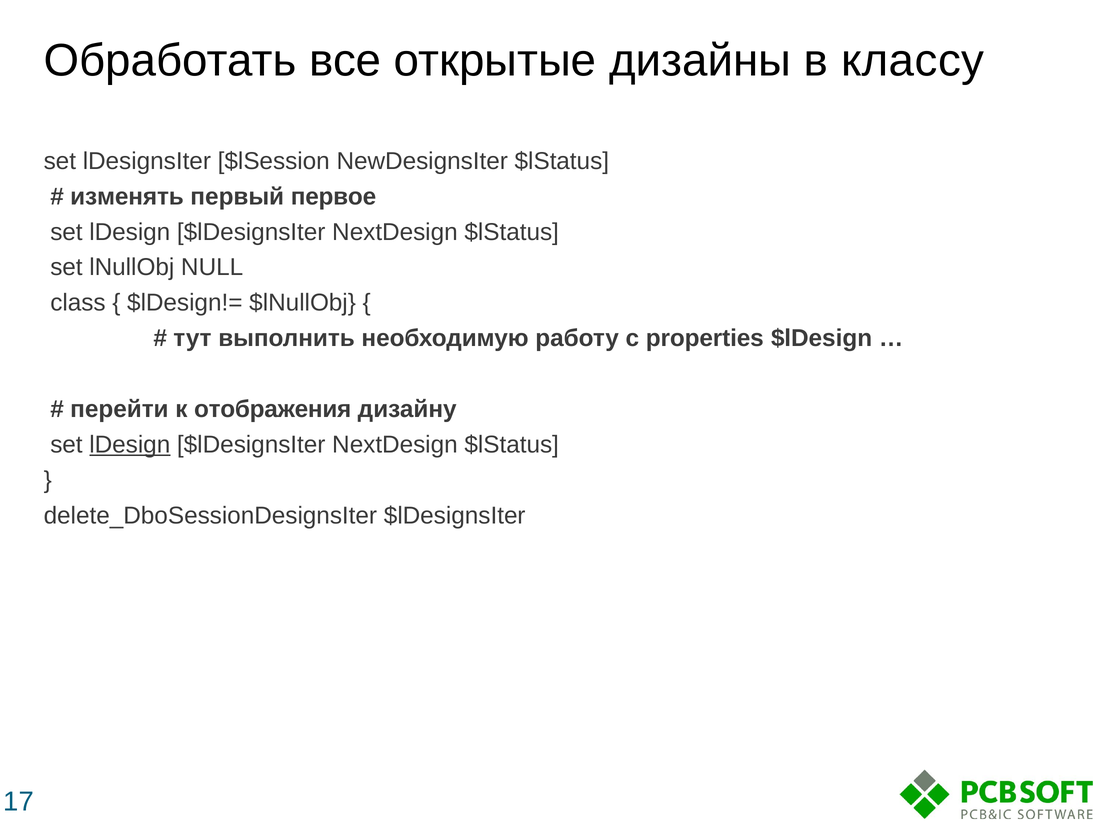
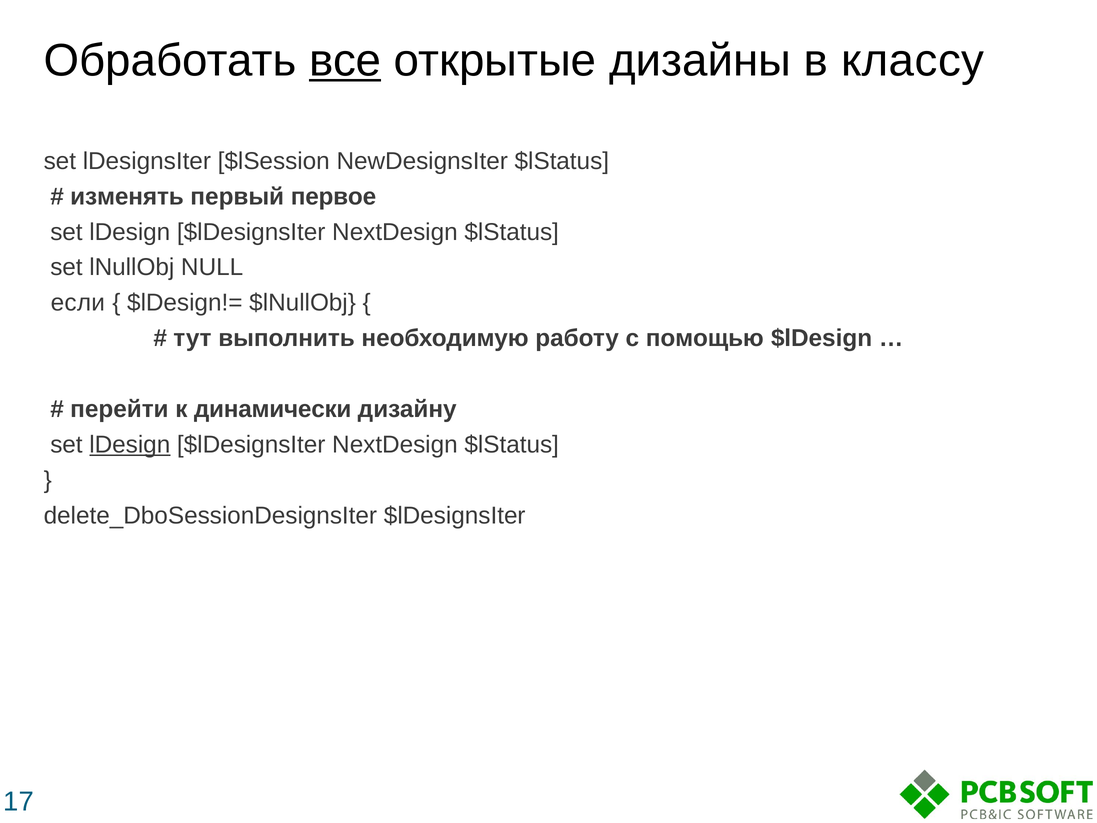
все underline: none -> present
class: class -> если
properties: properties -> помощью
отображения: отображения -> динамически
